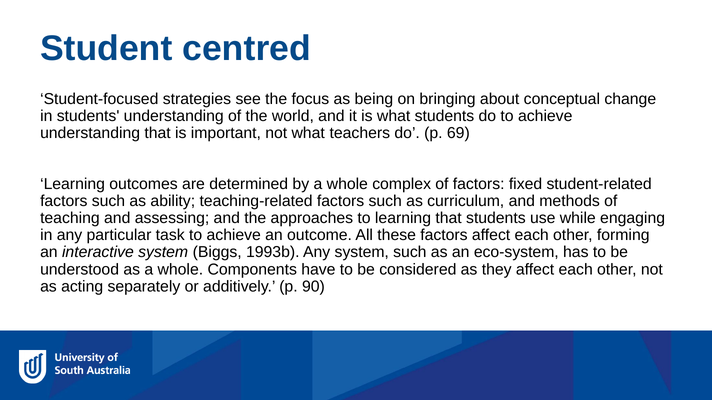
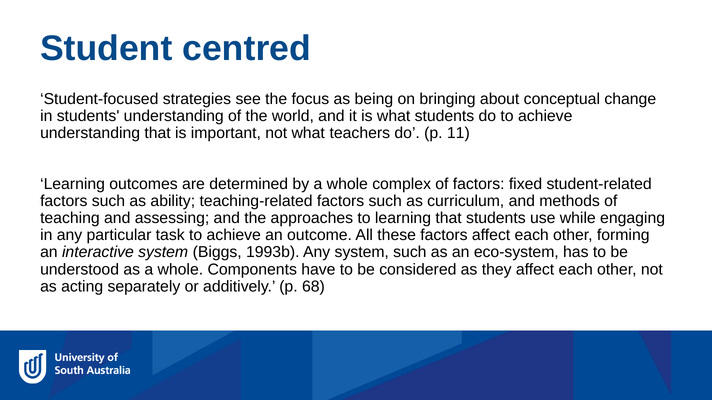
69: 69 -> 11
90: 90 -> 68
